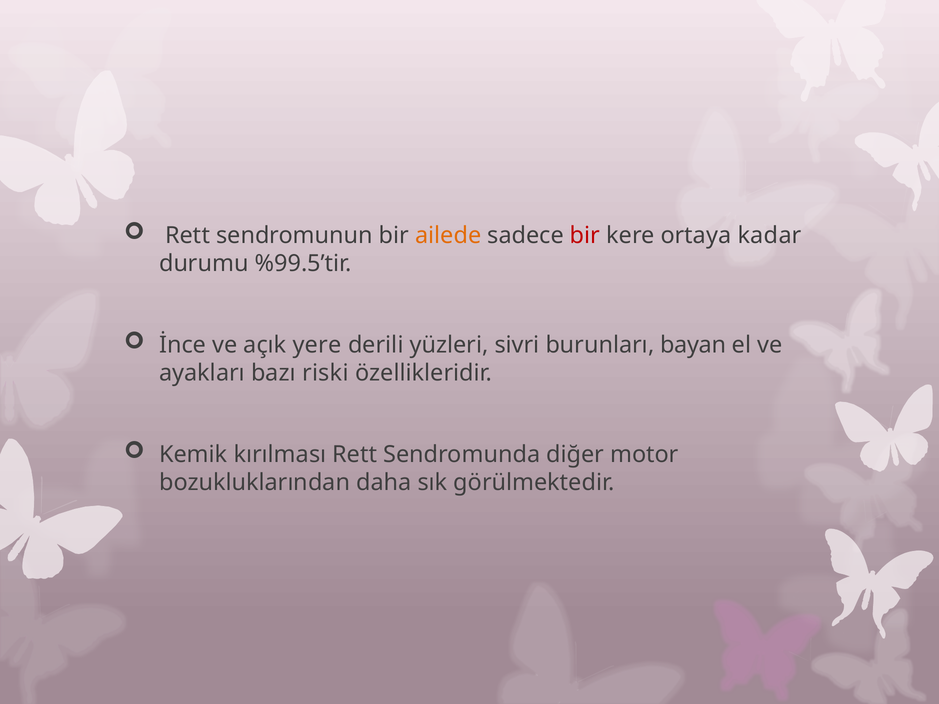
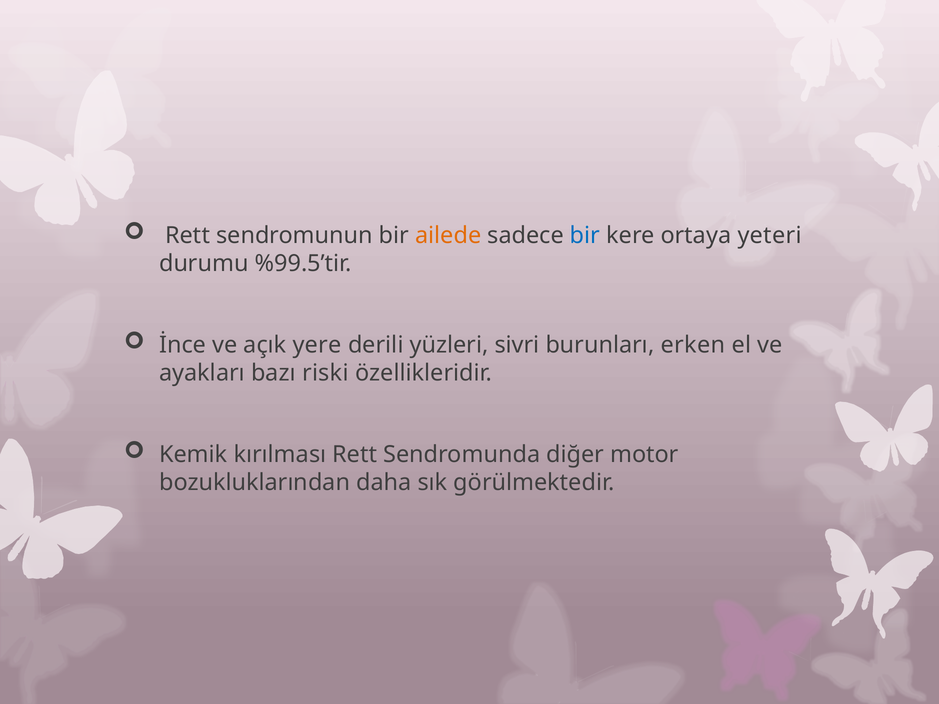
bir at (585, 235) colour: red -> blue
kadar: kadar -> yeteri
bayan: bayan -> erken
